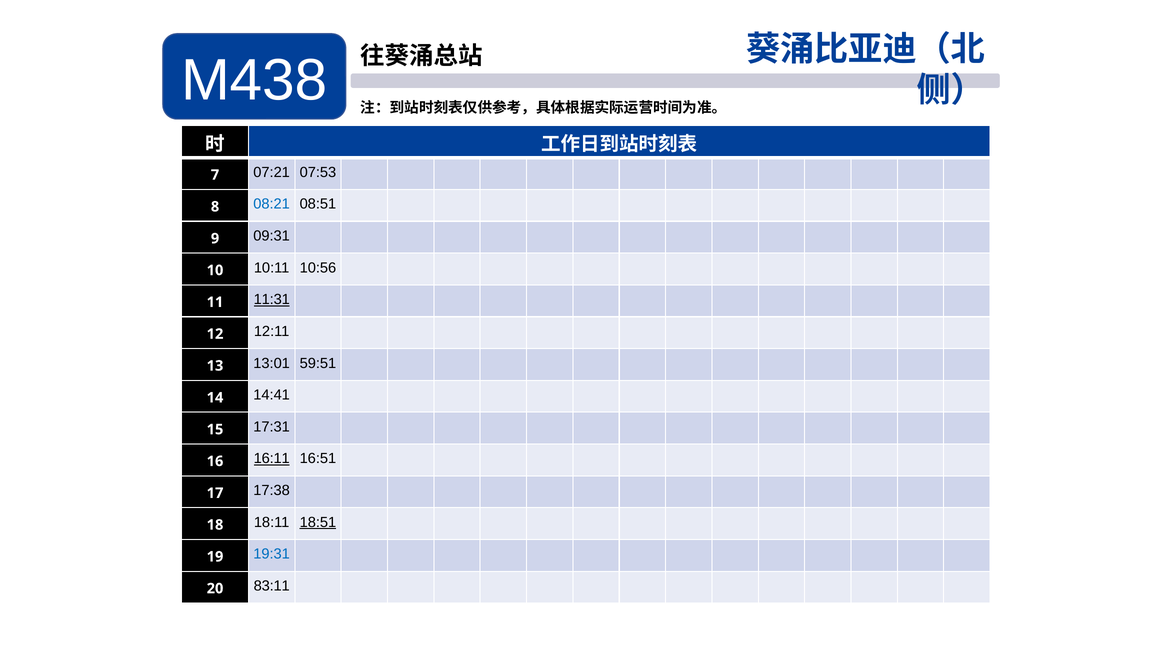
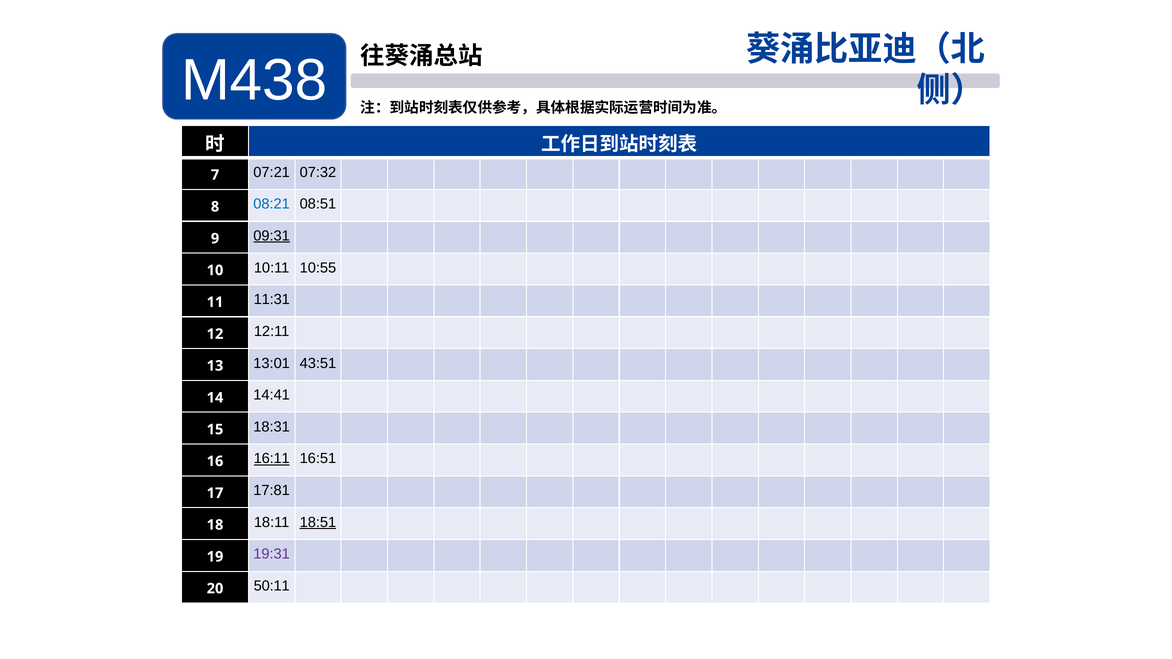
07:53: 07:53 -> 07:32
09:31 underline: none -> present
10:56: 10:56 -> 10:55
11:31 underline: present -> none
59:51: 59:51 -> 43:51
17:31: 17:31 -> 18:31
17:38: 17:38 -> 17:81
19:31 colour: blue -> purple
83:11: 83:11 -> 50:11
